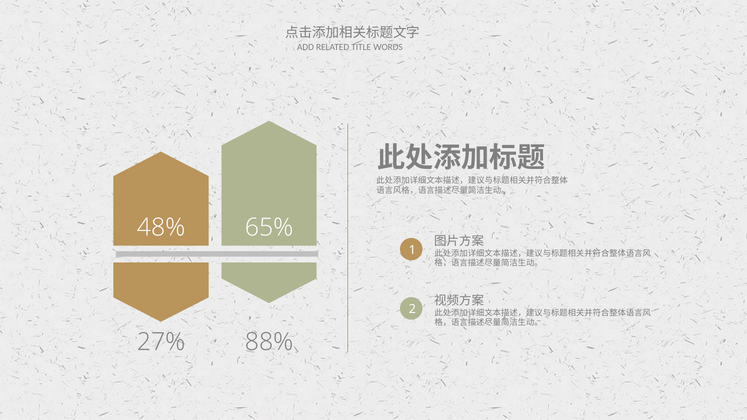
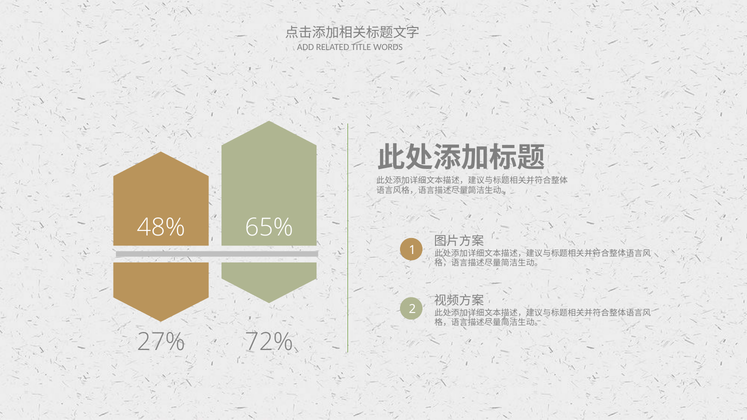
88%: 88% -> 72%
